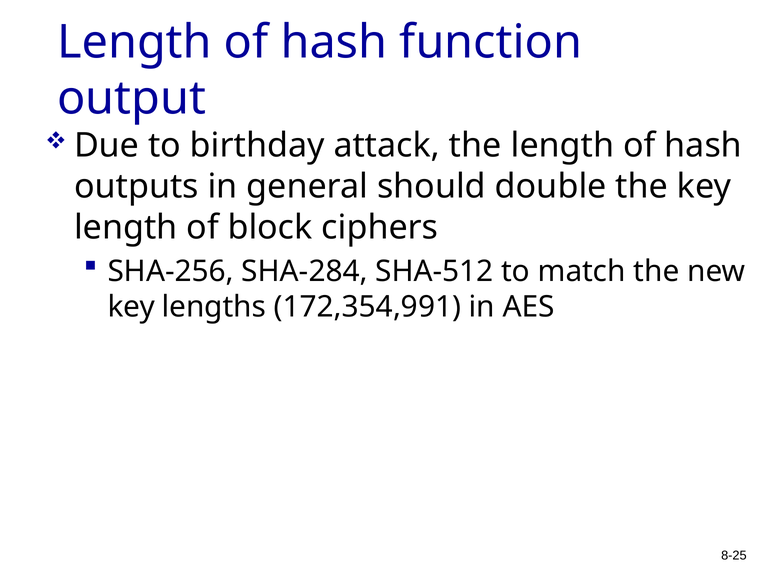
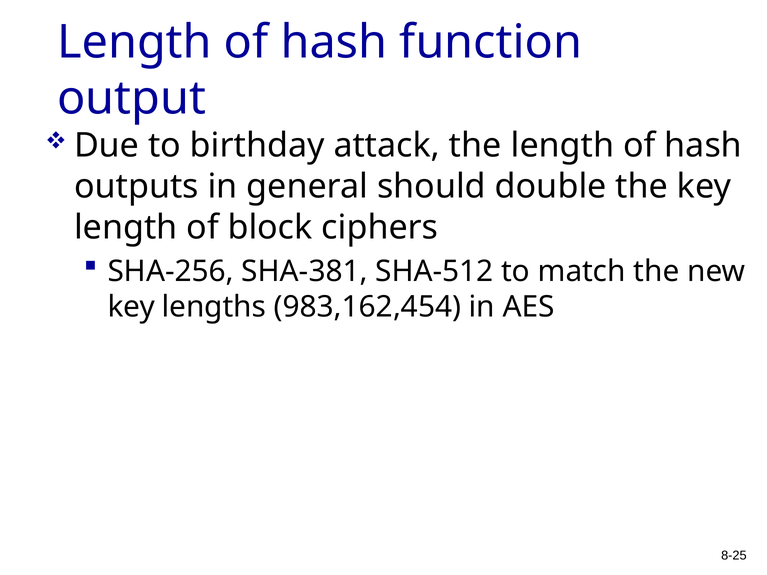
SHA-284: SHA-284 -> SHA-381
172,354,991: 172,354,991 -> 983,162,454
